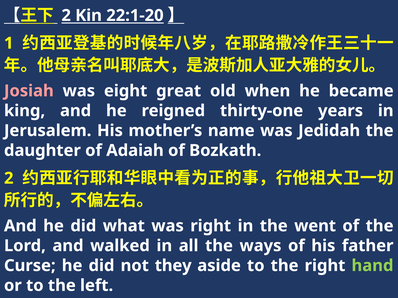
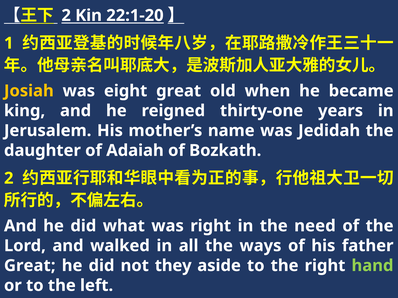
Josiah colour: pink -> yellow
went: went -> need
Curse at (30, 266): Curse -> Great
